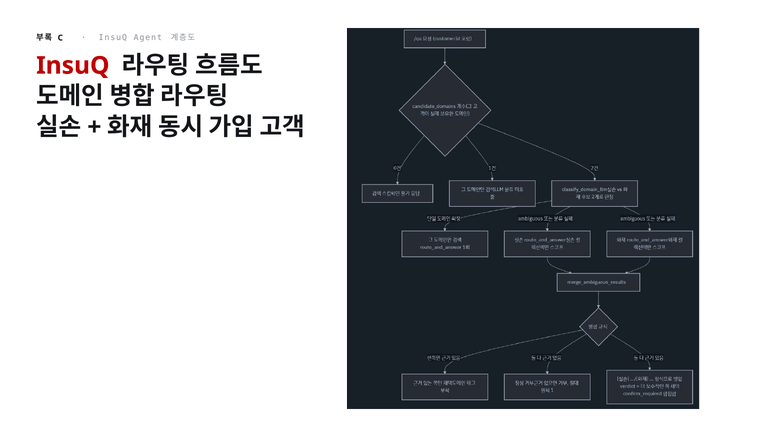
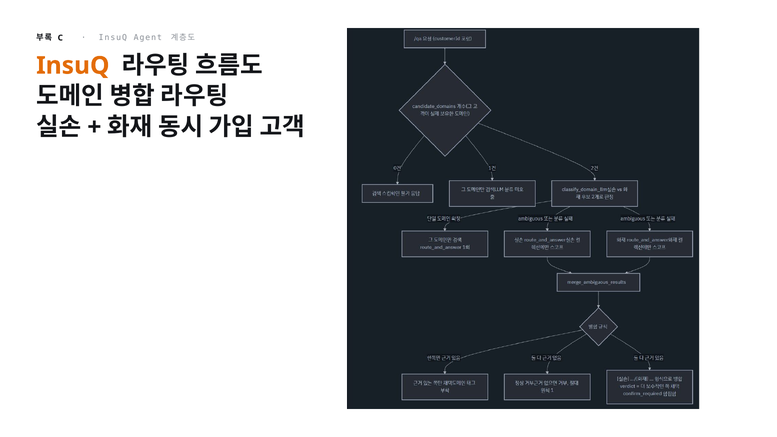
InsuQ at (73, 66) colour: red -> orange
